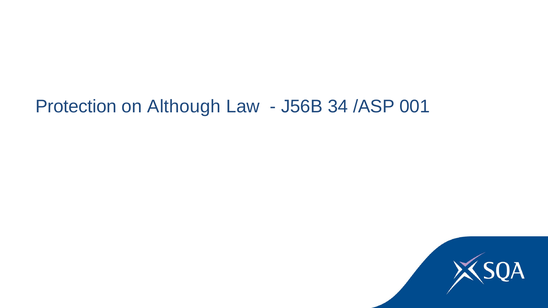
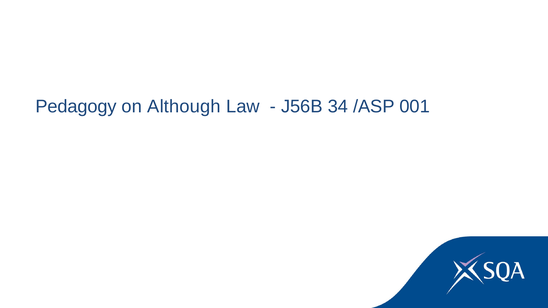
Protection: Protection -> Pedagogy
